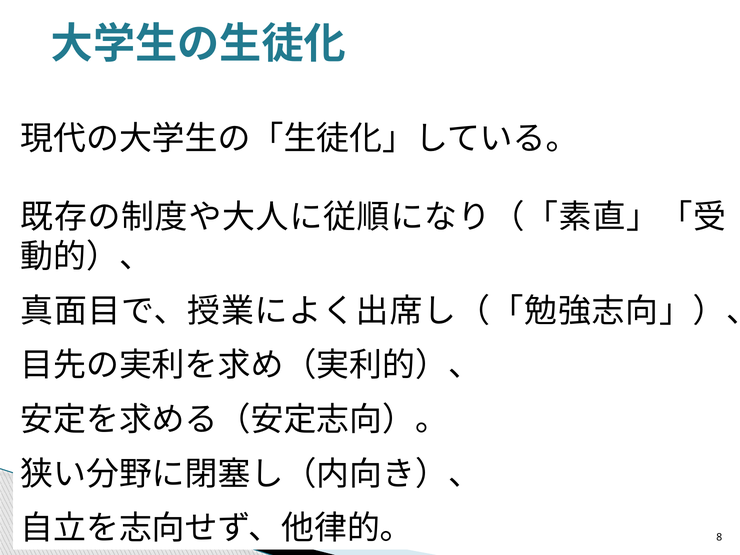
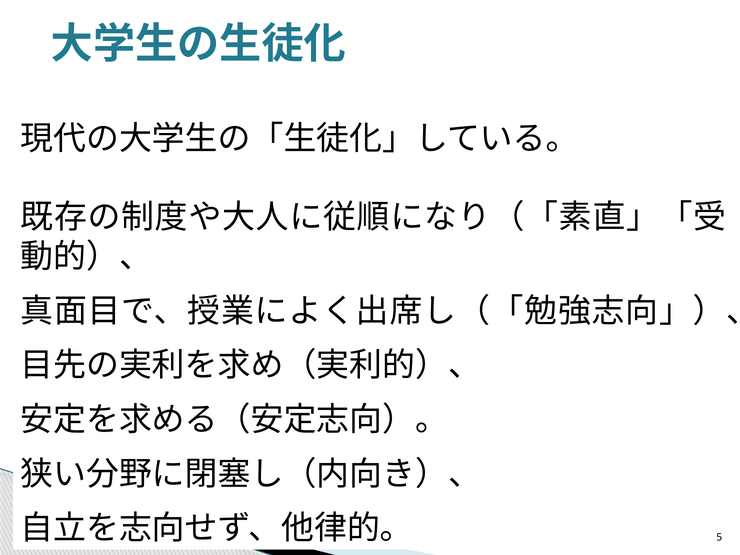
8: 8 -> 5
